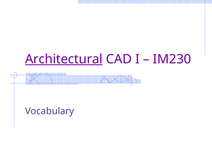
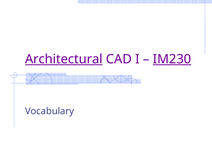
IM230 underline: none -> present
